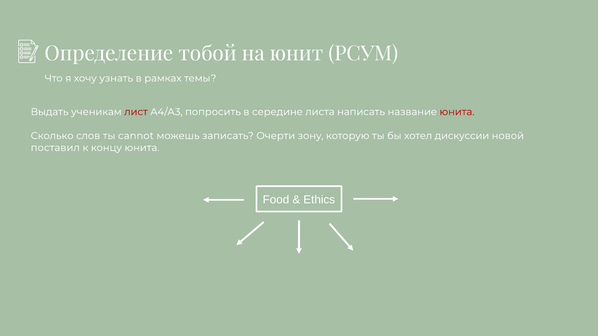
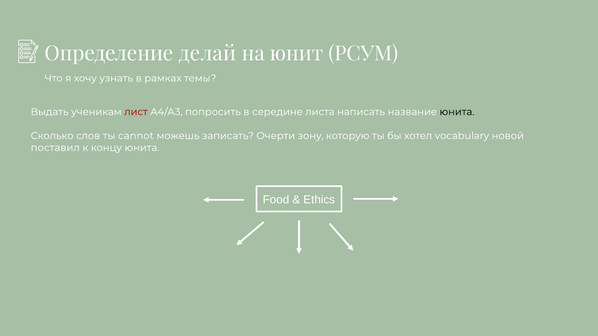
тобой: тобой -> делай
юнита at (457, 112) colour: red -> black
дискуссии: дискуссии -> vocabulary
